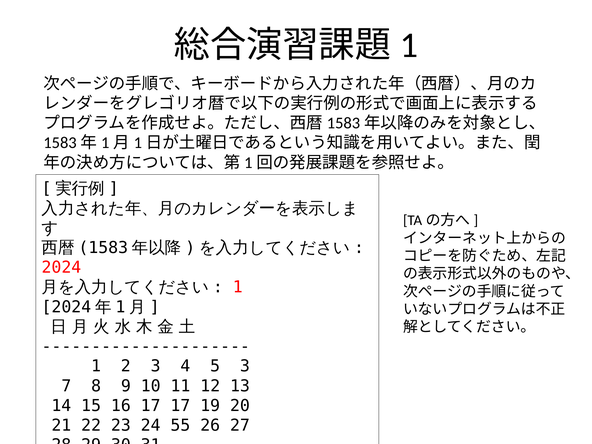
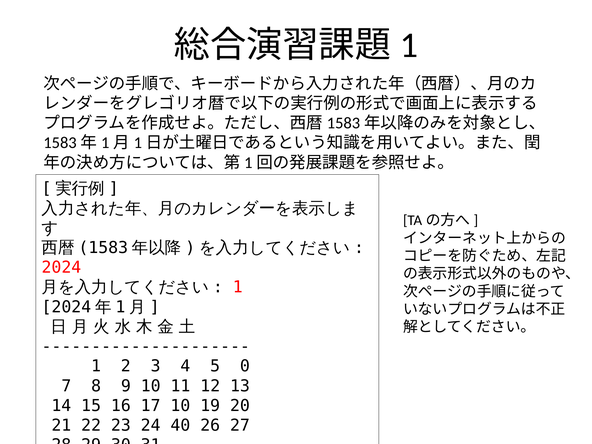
5 3: 3 -> 0
17 17: 17 -> 10
55: 55 -> 40
